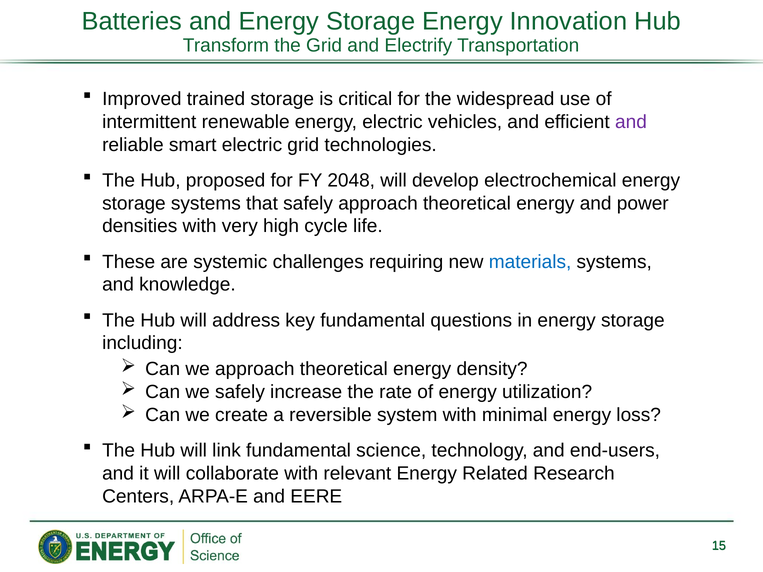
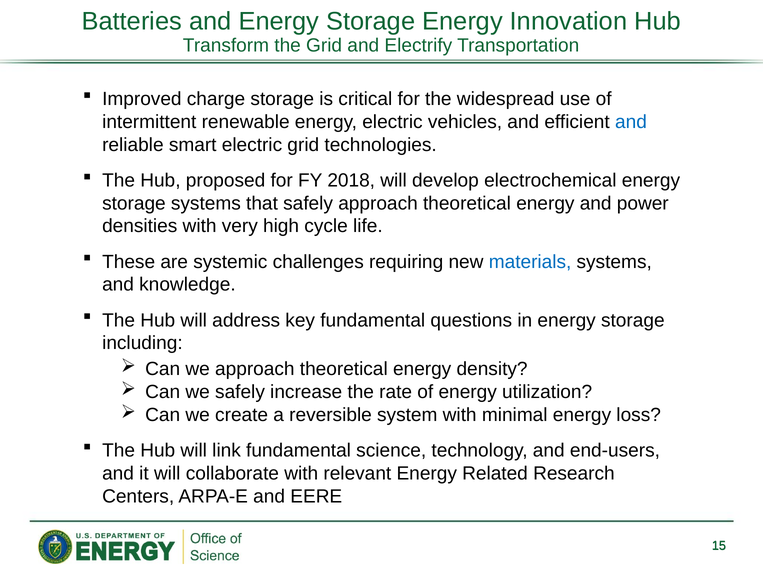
trained: trained -> charge
and at (631, 122) colour: purple -> blue
2048: 2048 -> 2018
